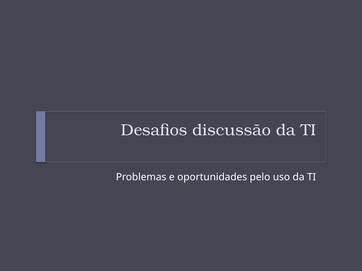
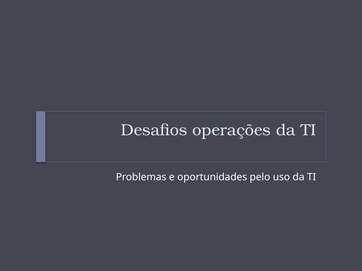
discussão: discussão -> operações
